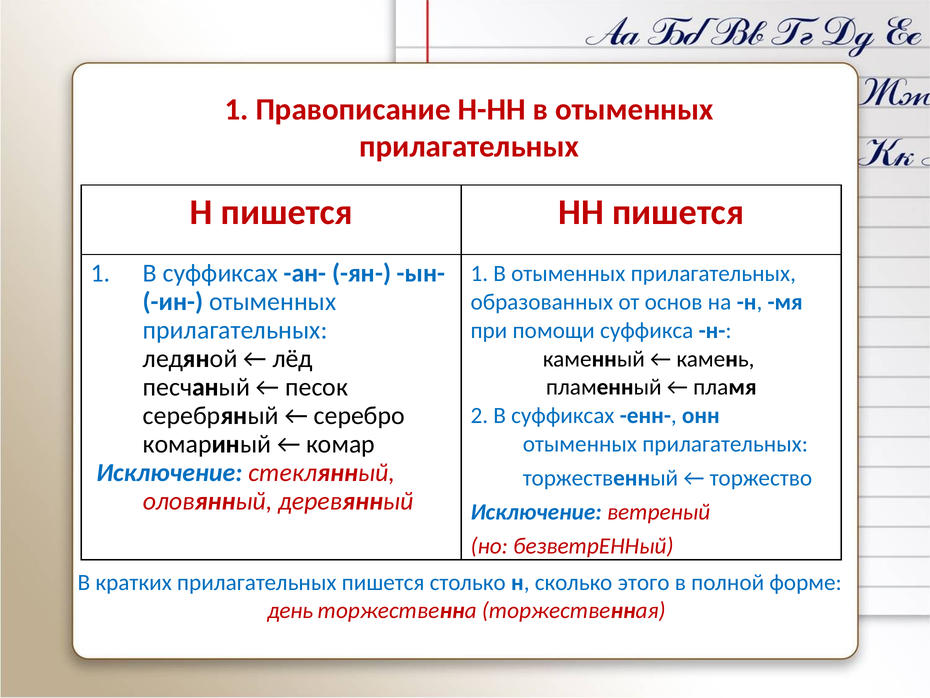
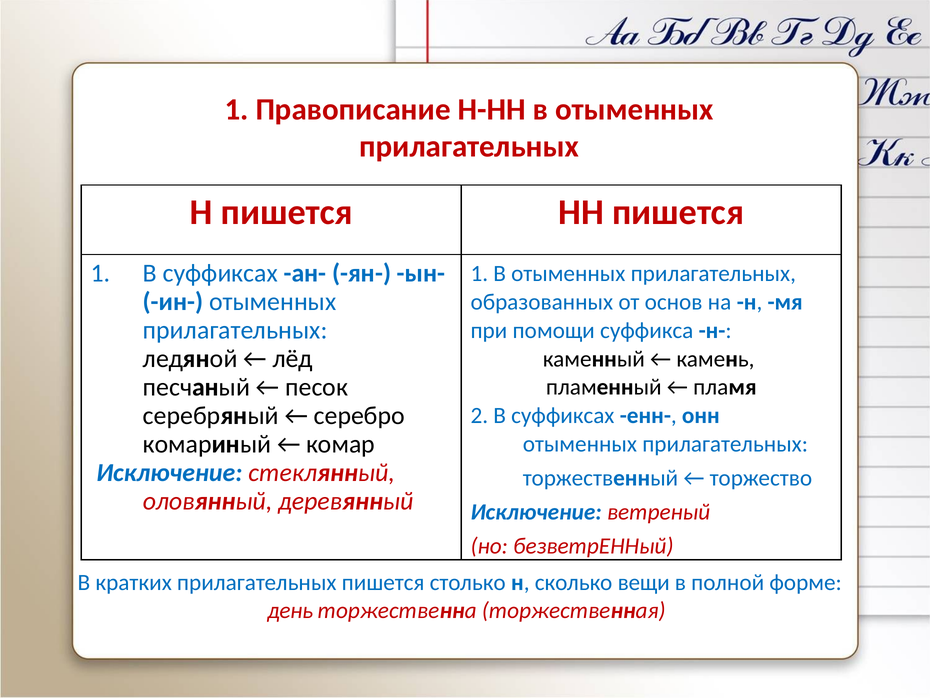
этого: этого -> вещи
